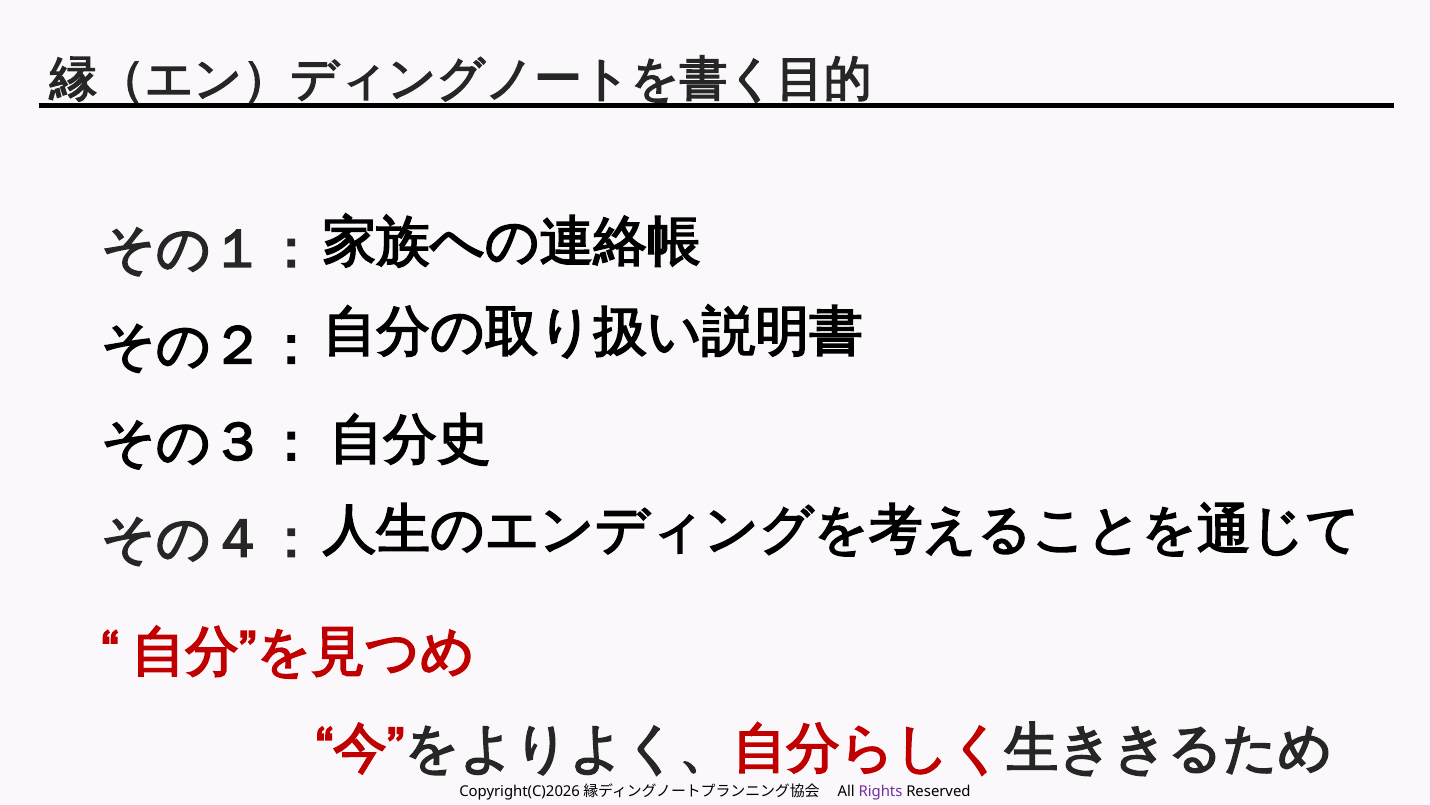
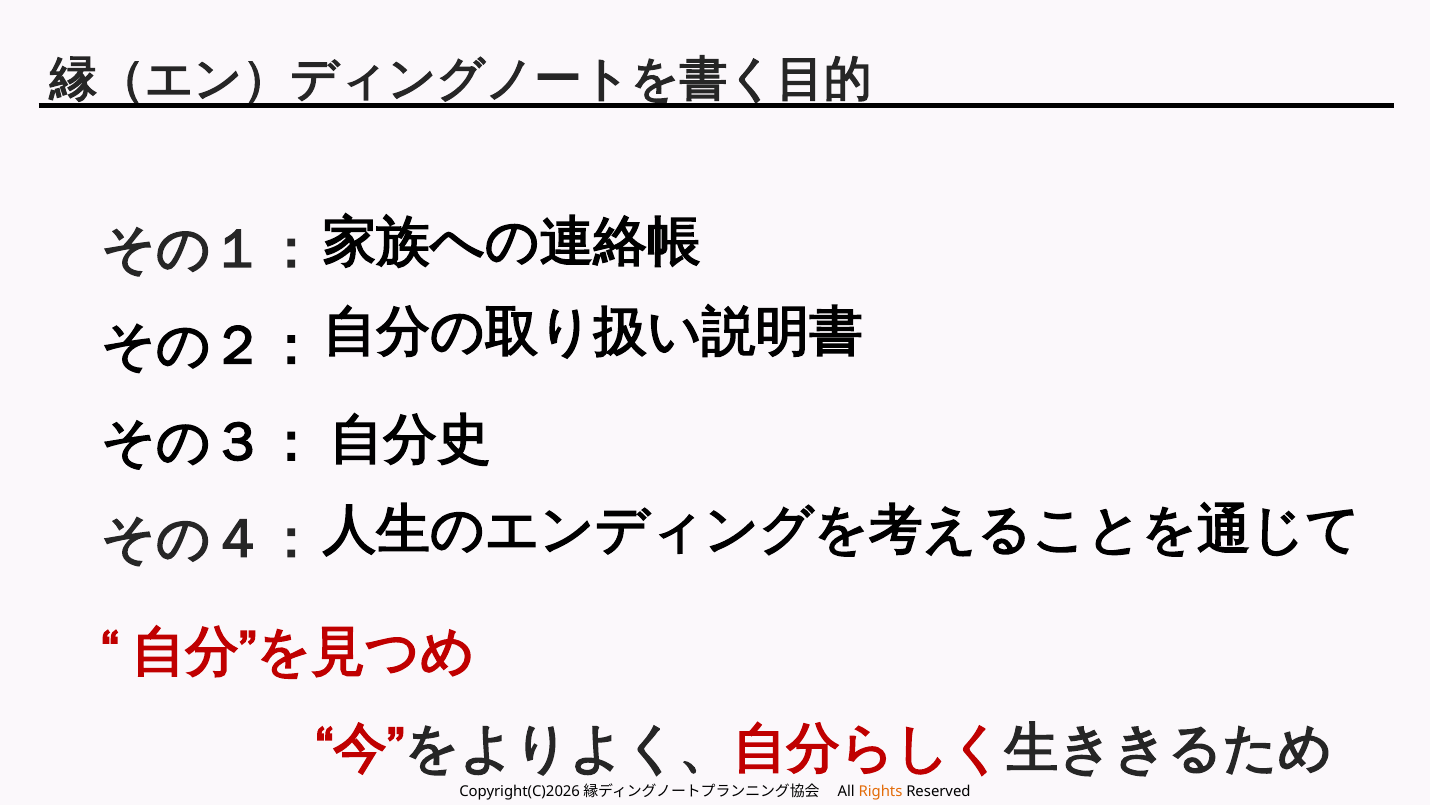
Rights colour: purple -> orange
